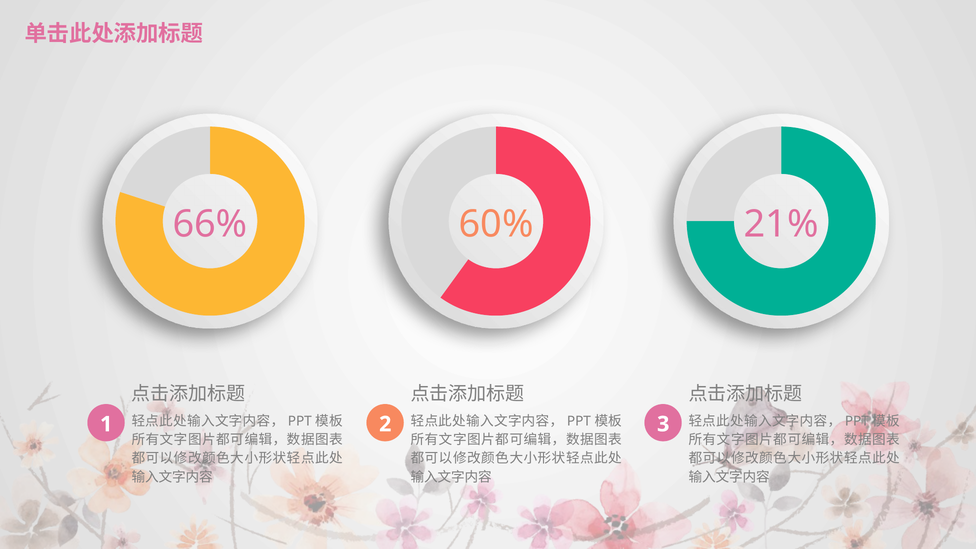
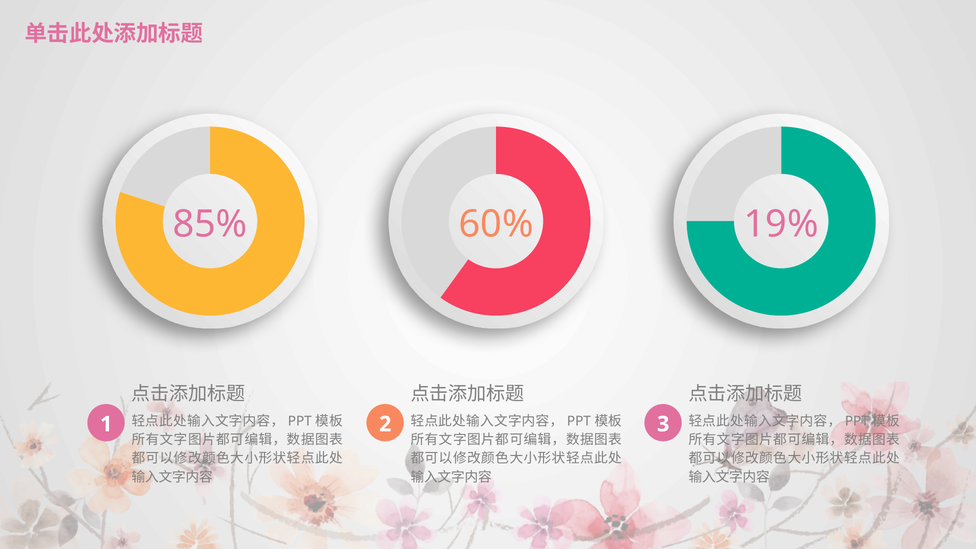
66%: 66% -> 85%
21%: 21% -> 19%
